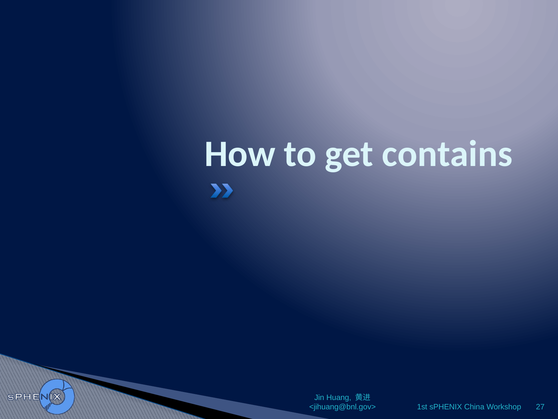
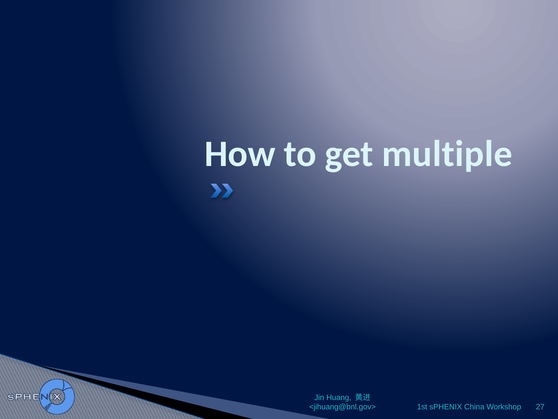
contains: contains -> multiple
